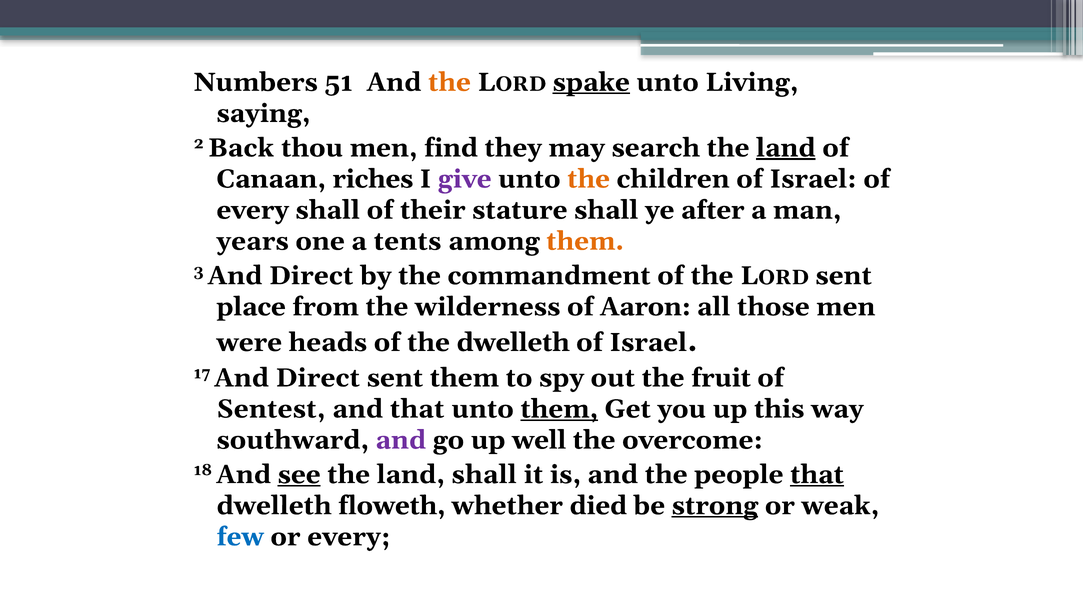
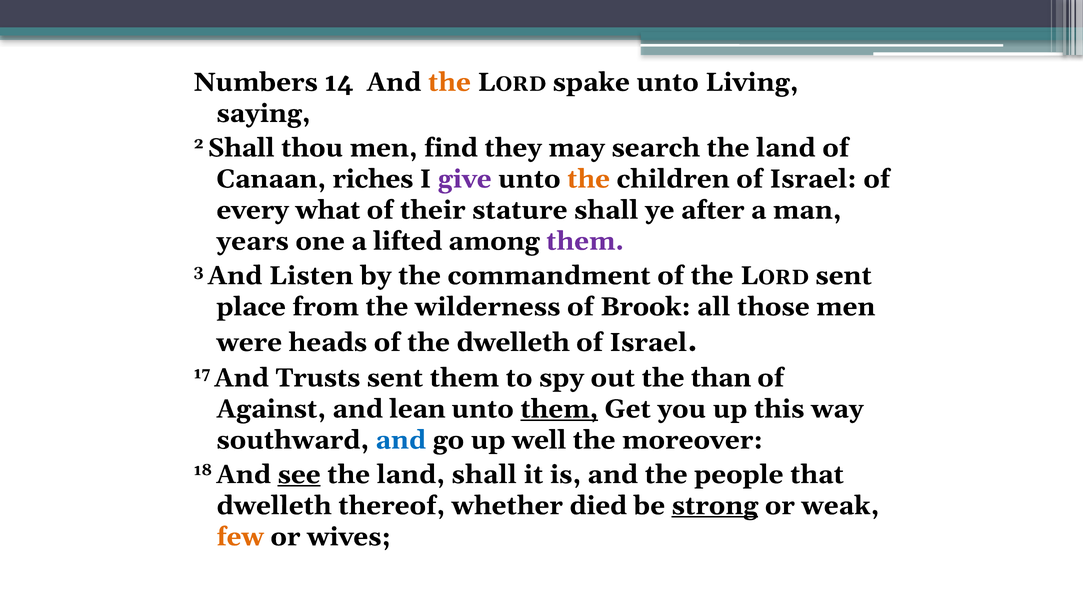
51: 51 -> 14
spake underline: present -> none
2 Back: Back -> Shall
land at (786, 148) underline: present -> none
every shall: shall -> what
tents: tents -> lifted
them at (585, 241) colour: orange -> purple
3 And Direct: Direct -> Listen
Aaron: Aaron -> Brook
17 And Direct: Direct -> Trusts
fruit: fruit -> than
Sentest: Sentest -> Against
and that: that -> lean
and at (401, 440) colour: purple -> blue
overcome: overcome -> moreover
that at (817, 475) underline: present -> none
floweth: floweth -> thereof
few colour: blue -> orange
or every: every -> wives
